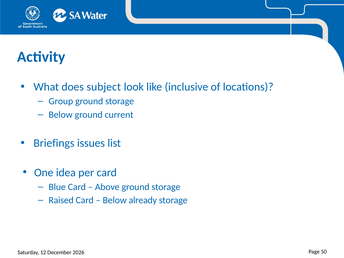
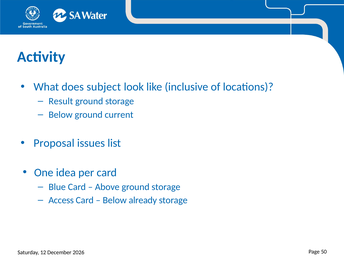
Group: Group -> Result
Briefings: Briefings -> Proposal
Raised: Raised -> Access
